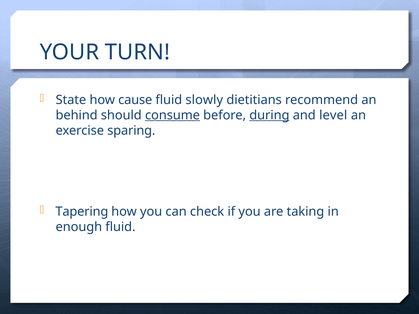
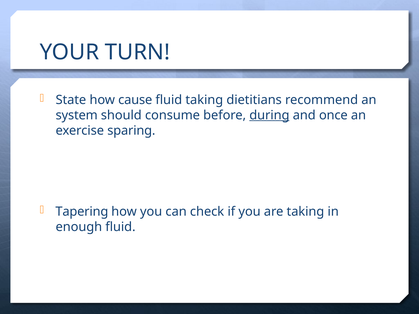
fluid slowly: slowly -> taking
behind: behind -> system
consume underline: present -> none
level: level -> once
